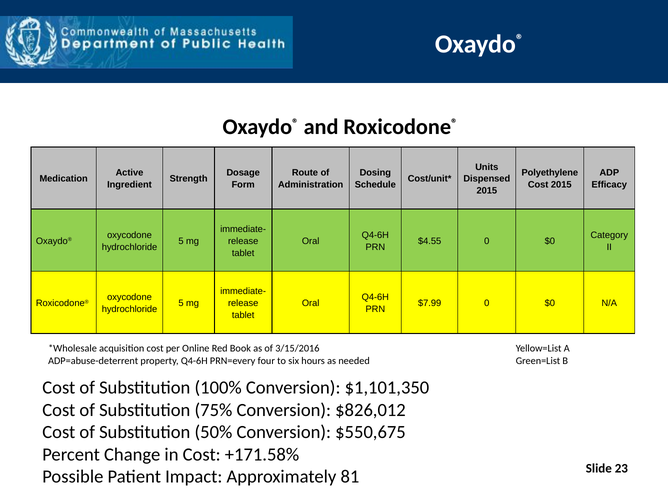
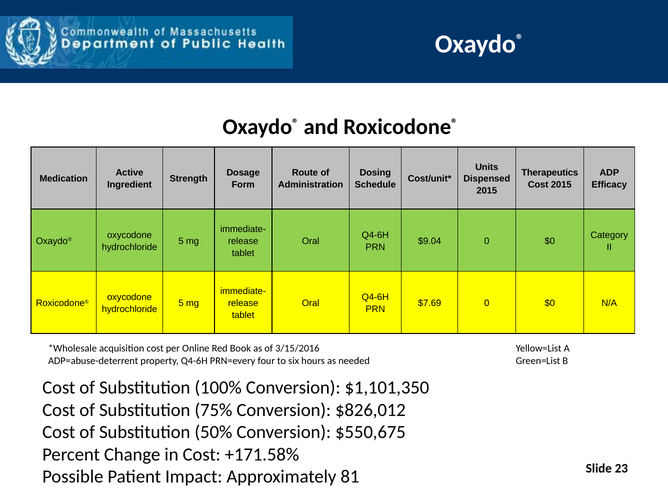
Polyethylene: Polyethylene -> Therapeutics
$4.55: $4.55 -> $9.04
$7.99: $7.99 -> $7.69
